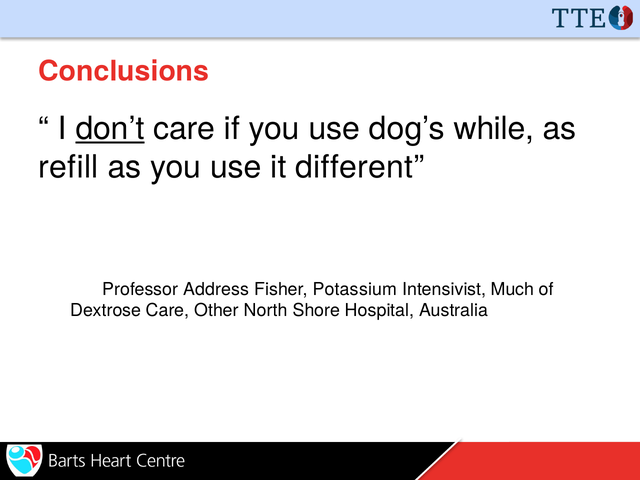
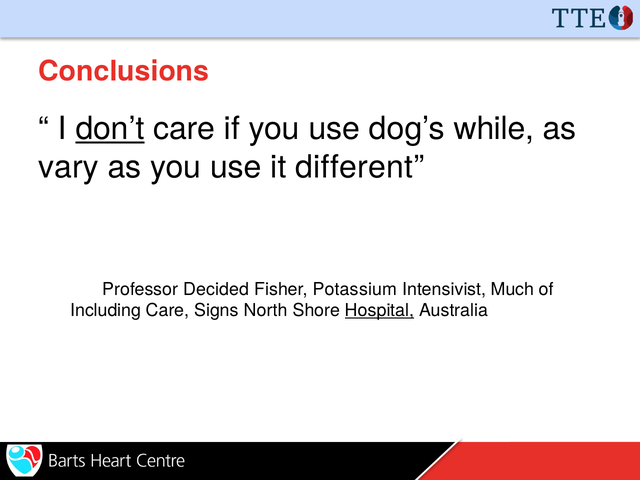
refill: refill -> vary
Address: Address -> Decided
Dextrose: Dextrose -> Including
Other: Other -> Signs
Hospital underline: none -> present
